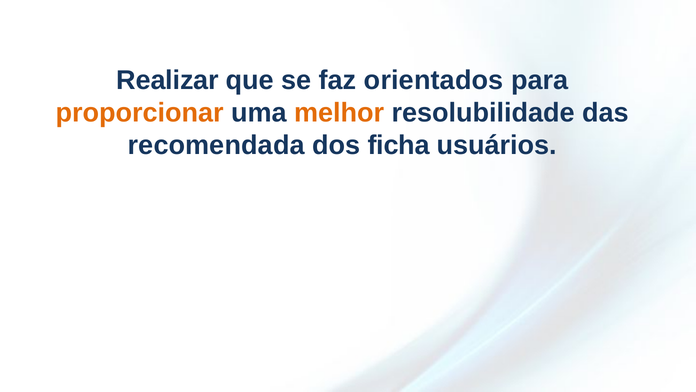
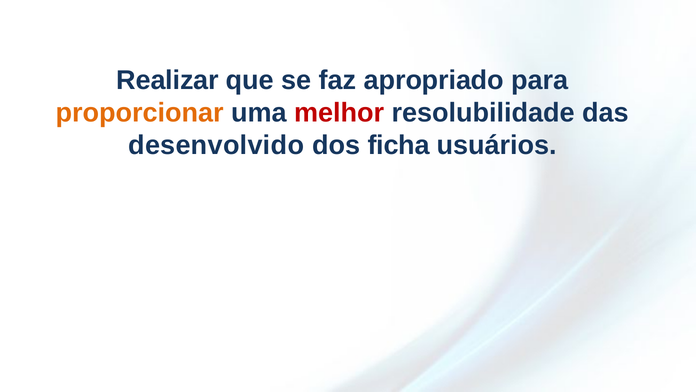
orientados: orientados -> apropriado
melhor colour: orange -> red
recomendada: recomendada -> desenvolvido
